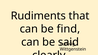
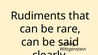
find: find -> rare
